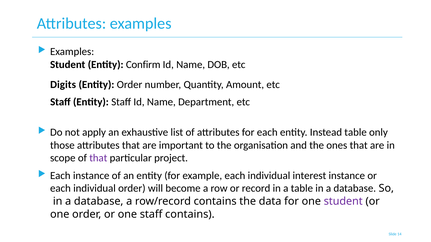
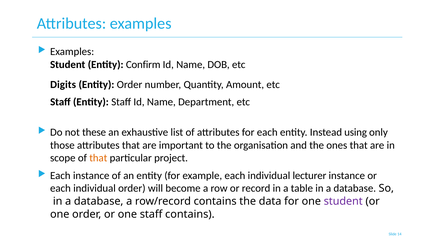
apply: apply -> these
Instead table: table -> using
that at (98, 158) colour: purple -> orange
interest: interest -> lecturer
